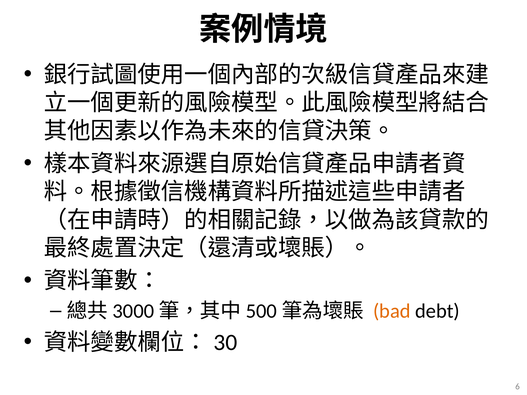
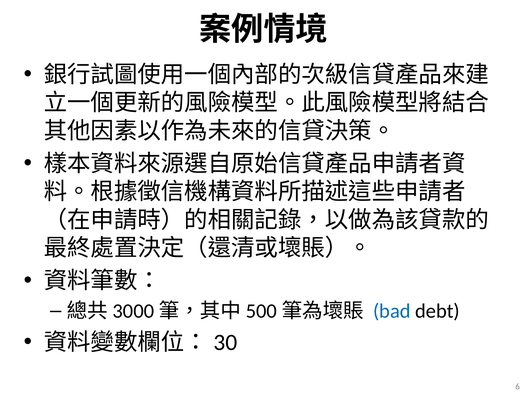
bad colour: orange -> blue
